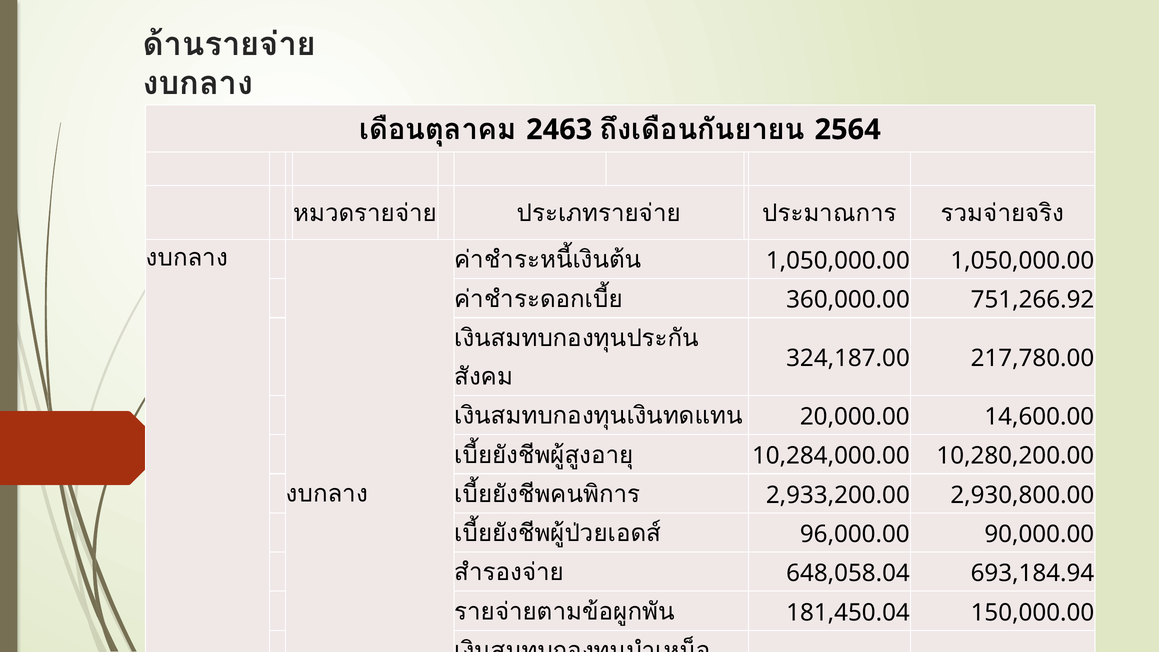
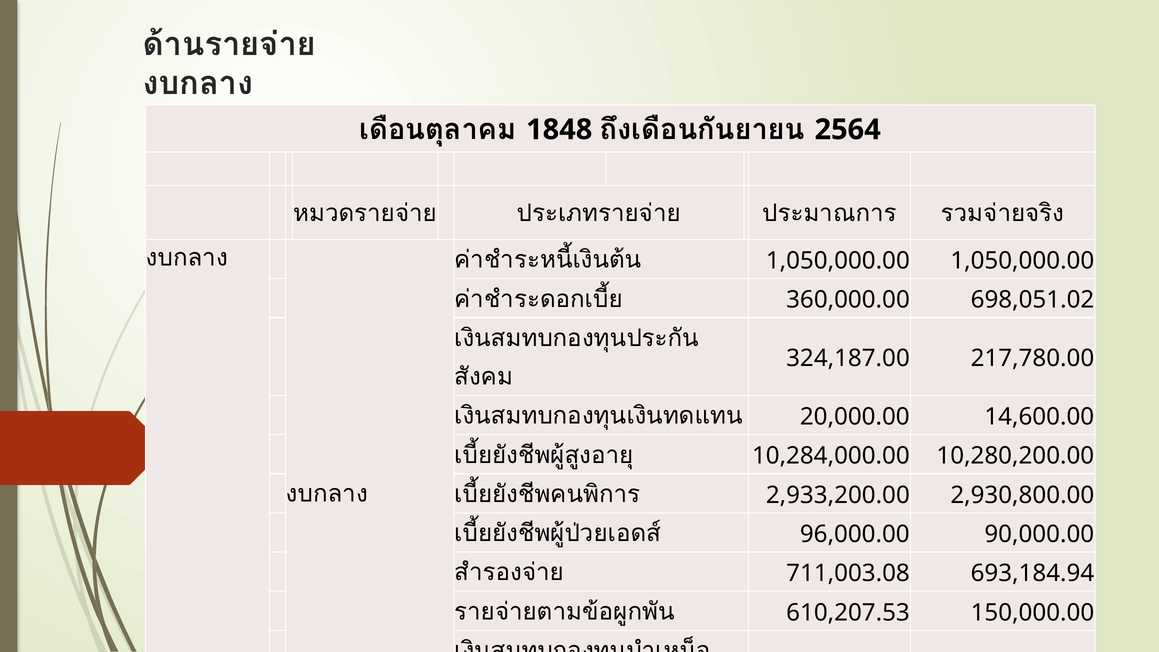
2463: 2463 -> 1848
751,266.92: 751,266.92 -> 698,051.02
648,058.04: 648,058.04 -> 711,003.08
181,450.04: 181,450.04 -> 610,207.53
